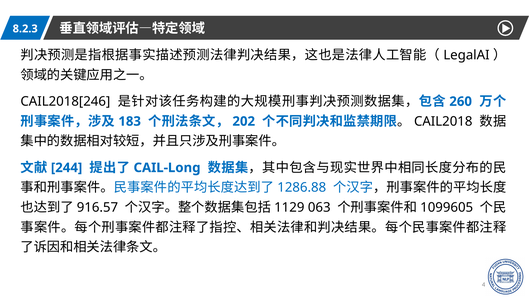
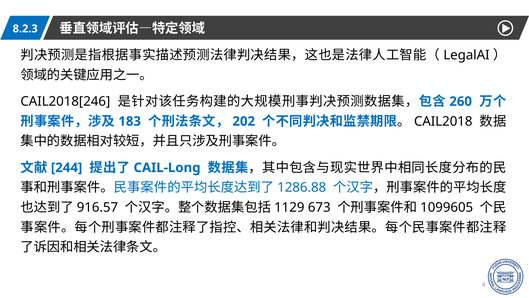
063: 063 -> 673
